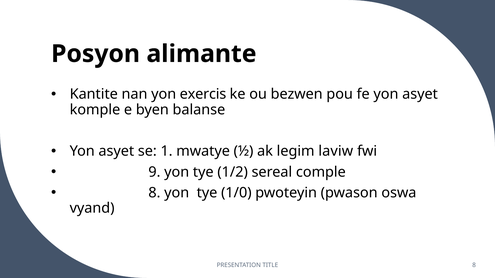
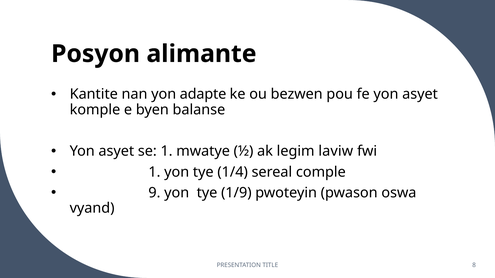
exercis: exercis -> adapte
9 at (154, 172): 9 -> 1
1/2: 1/2 -> 1/4
8 at (154, 193): 8 -> 9
1/0: 1/0 -> 1/9
